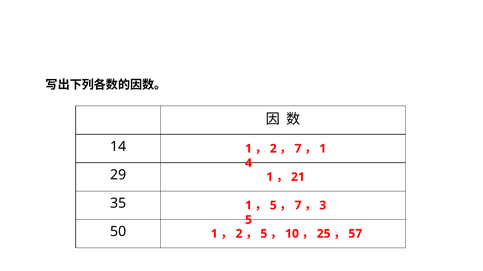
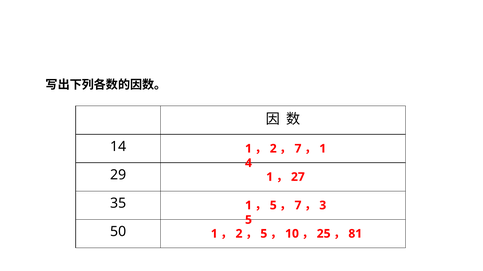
21: 21 -> 27
57: 57 -> 81
